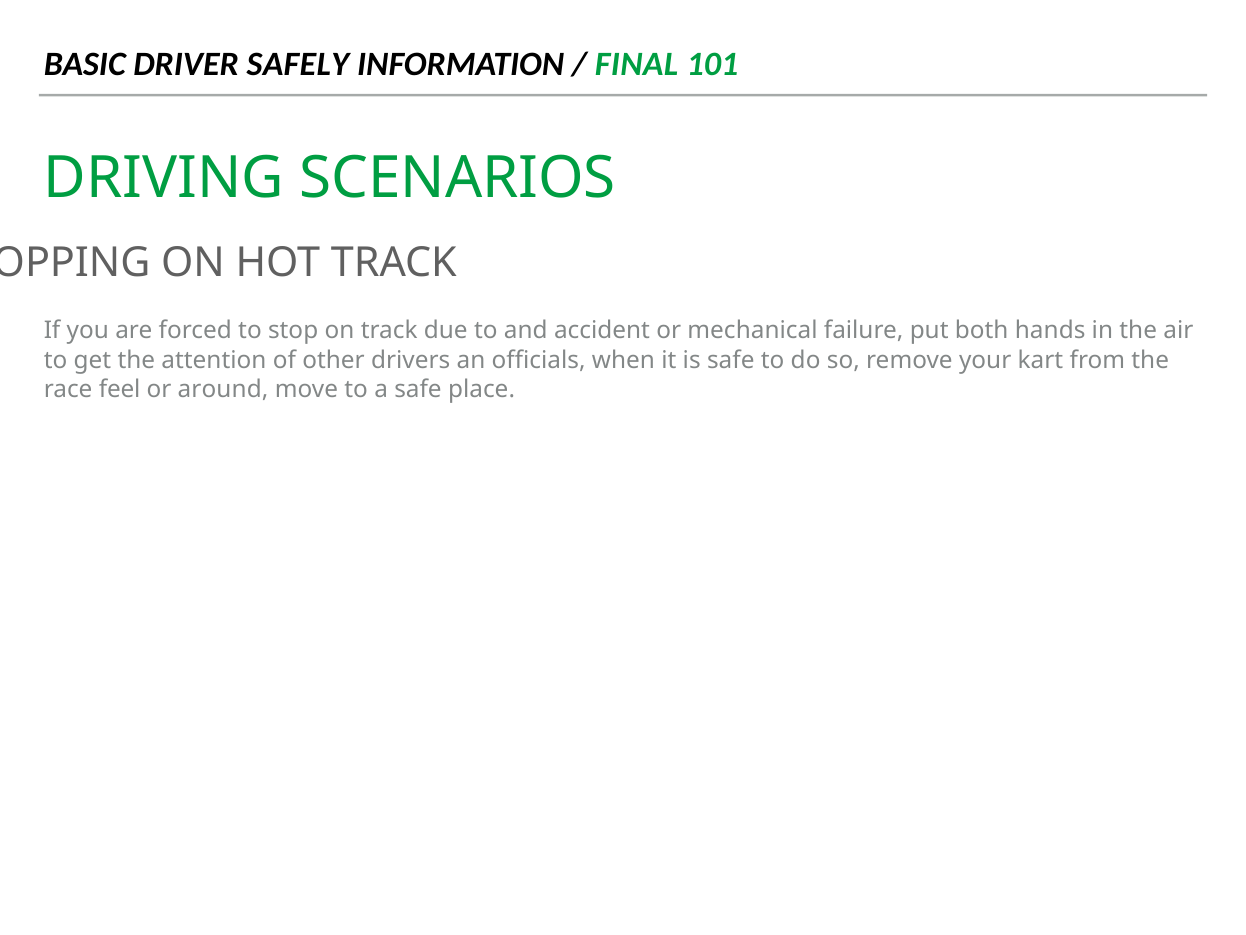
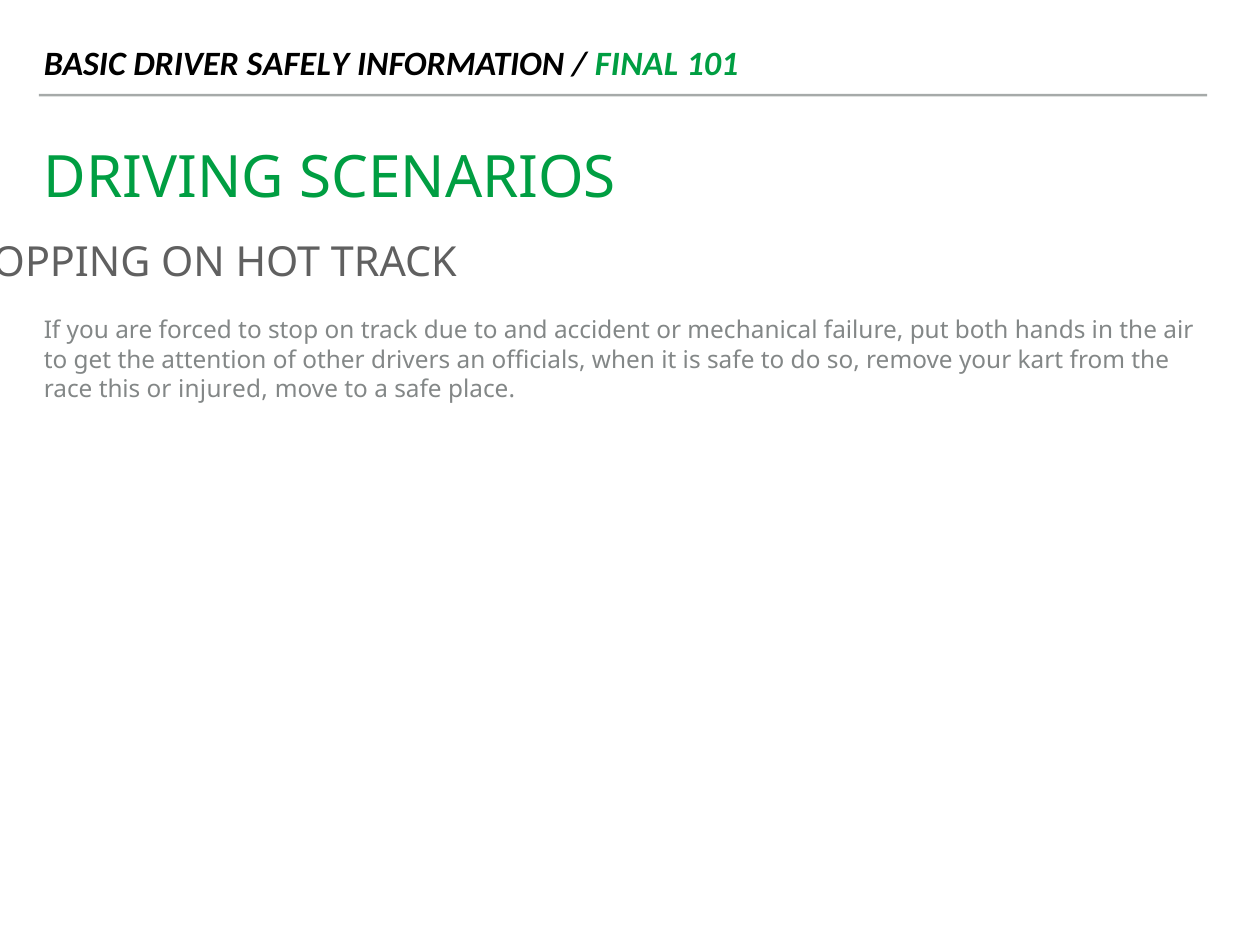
feel: feel -> this
around: around -> injured
